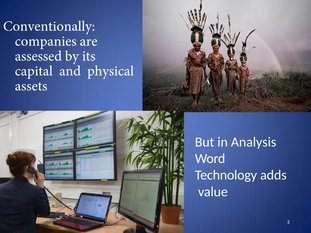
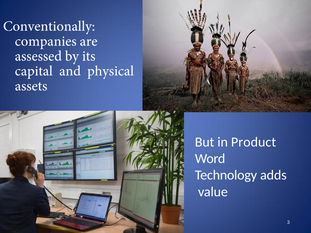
Analysis: Analysis -> Product
